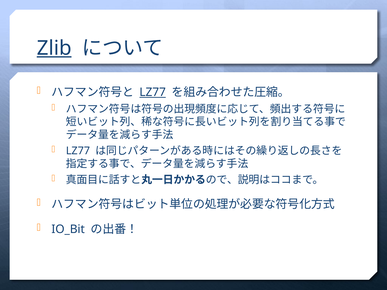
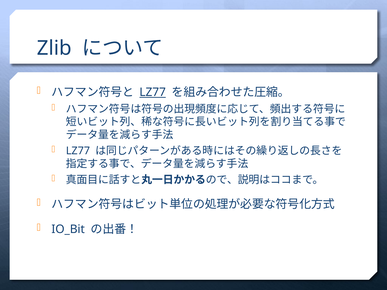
Zlib underline: present -> none
